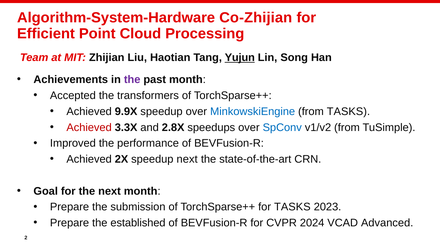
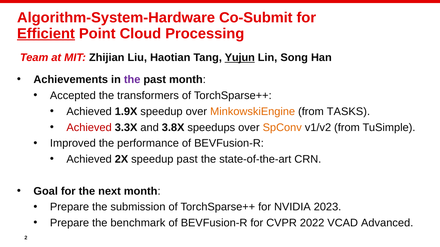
Co-Zhijian: Co-Zhijian -> Co-Submit
Efficient underline: none -> present
9.9X: 9.9X -> 1.9X
MinkowskiEngine colour: blue -> orange
2.8X: 2.8X -> 3.8X
SpConv colour: blue -> orange
speedup next: next -> past
for TASKS: TASKS -> NVIDIA
established: established -> benchmark
2024: 2024 -> 2022
